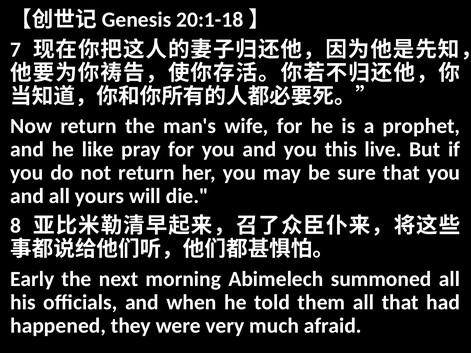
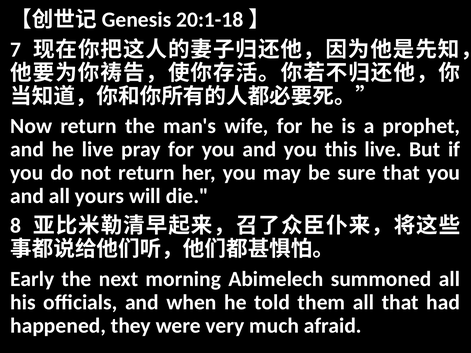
he like: like -> live
